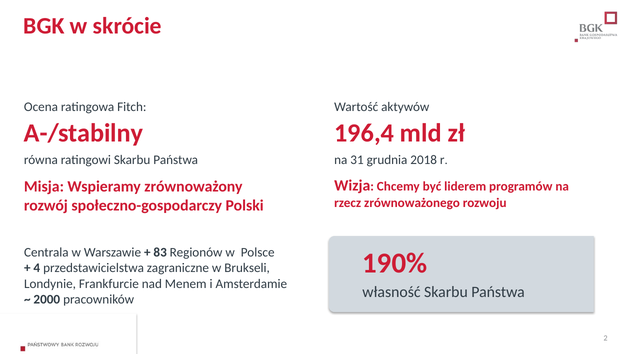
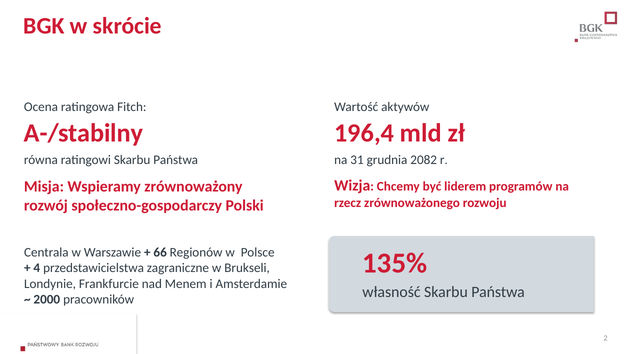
2018: 2018 -> 2082
83: 83 -> 66
190%: 190% -> 135%
